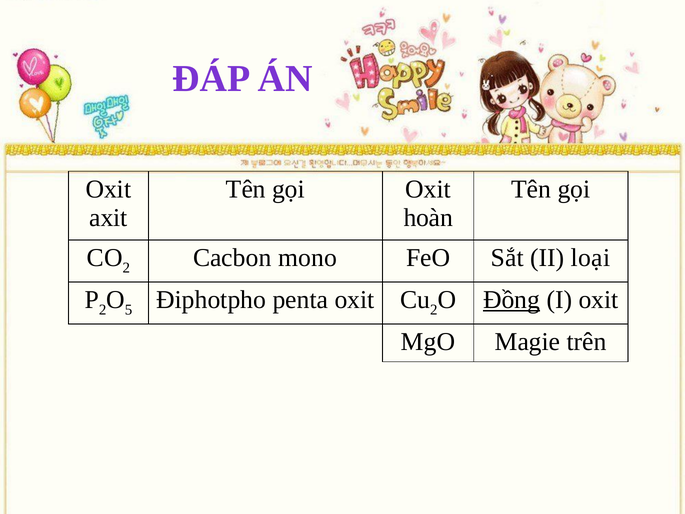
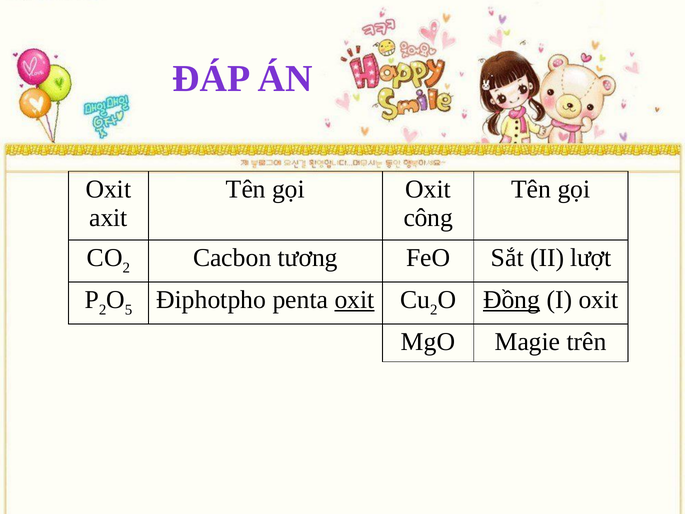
hoàn: hoàn -> công
mono: mono -> tương
loại: loại -> lượt
oxit at (354, 300) underline: none -> present
